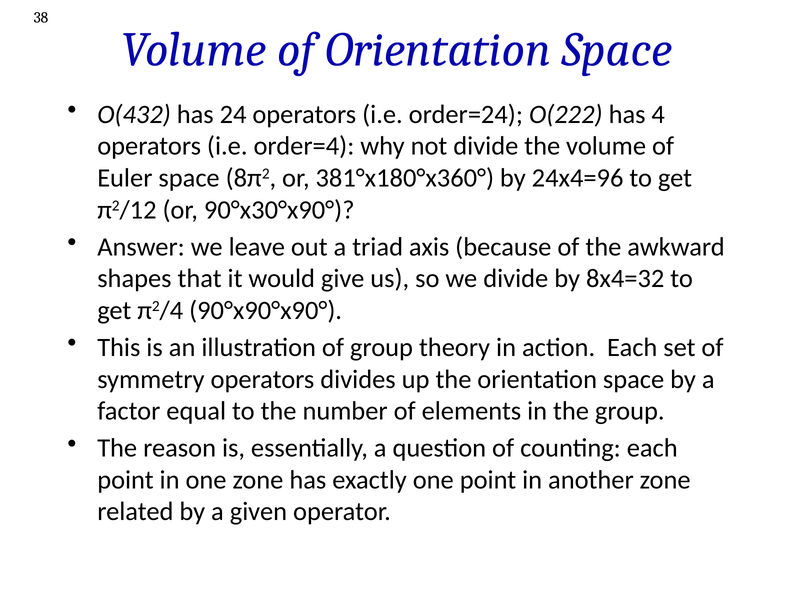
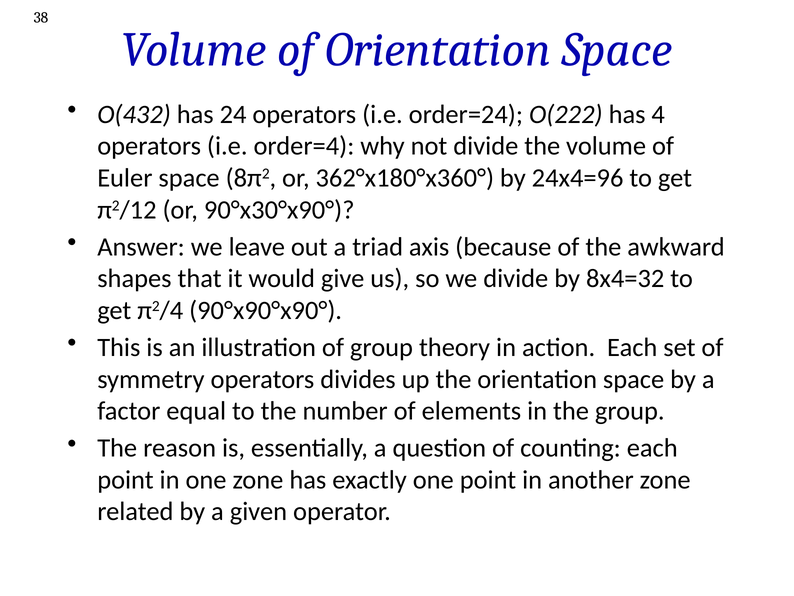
381°x180°x360°: 381°x180°x360° -> 362°x180°x360°
